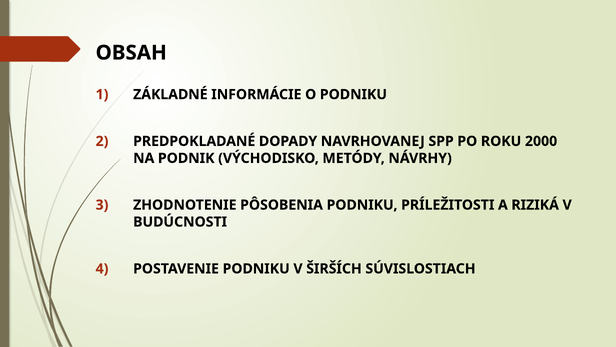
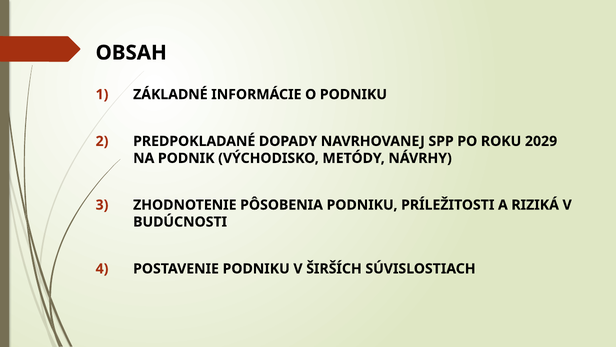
2000: 2000 -> 2029
